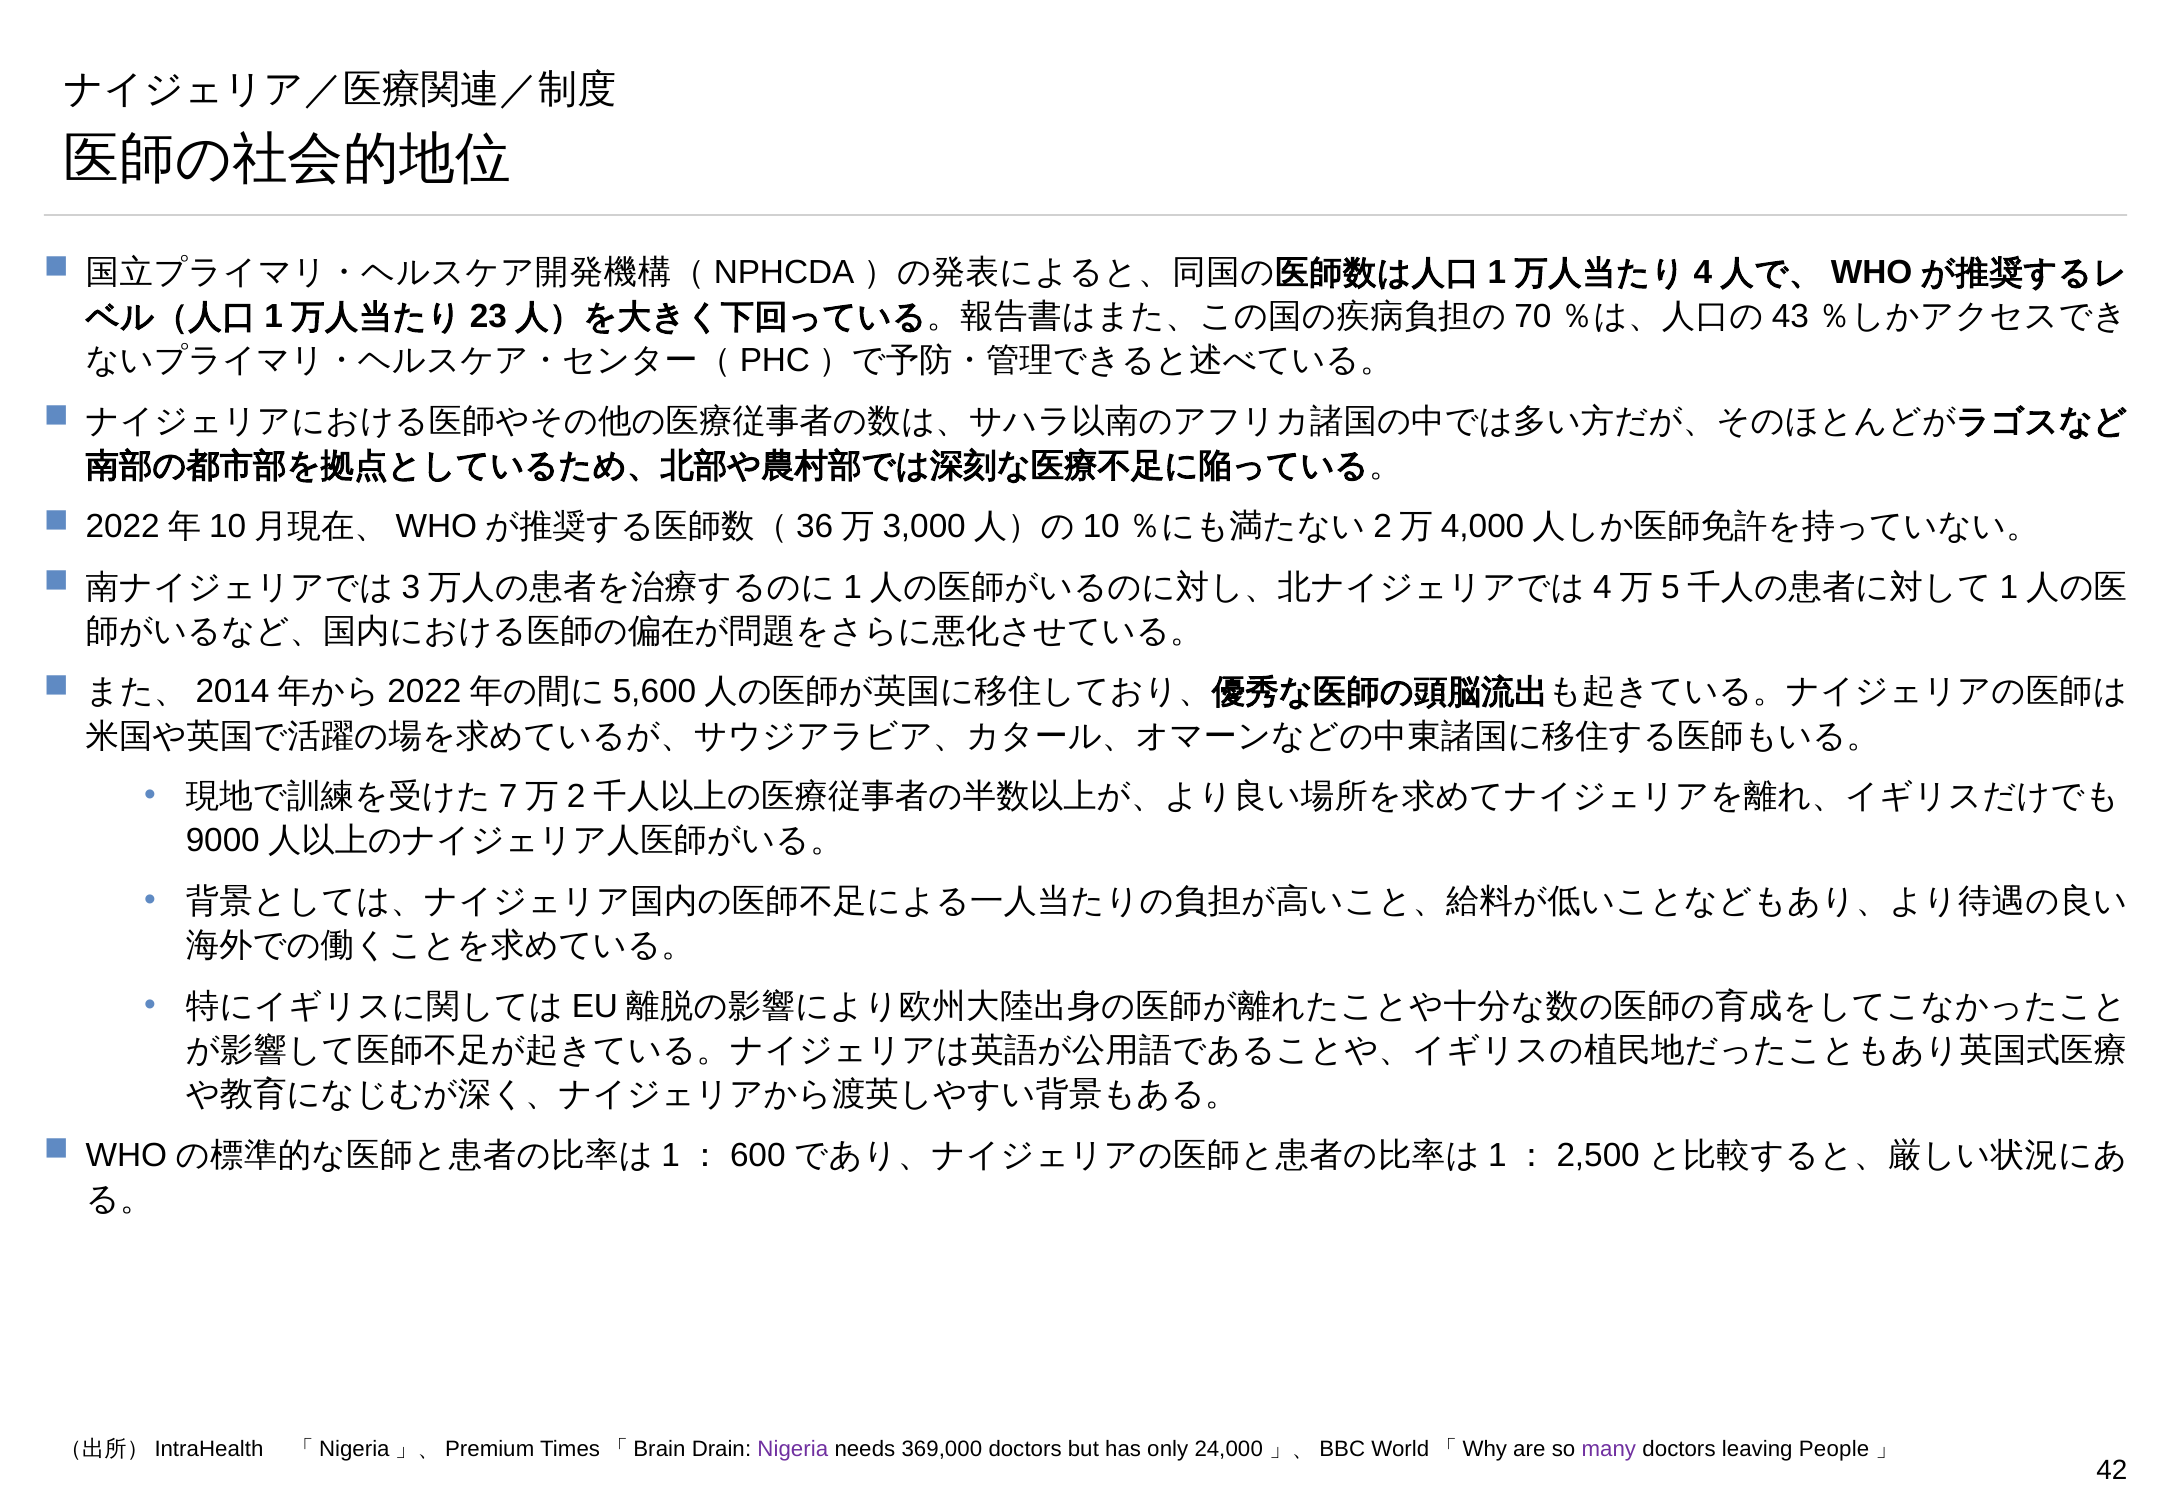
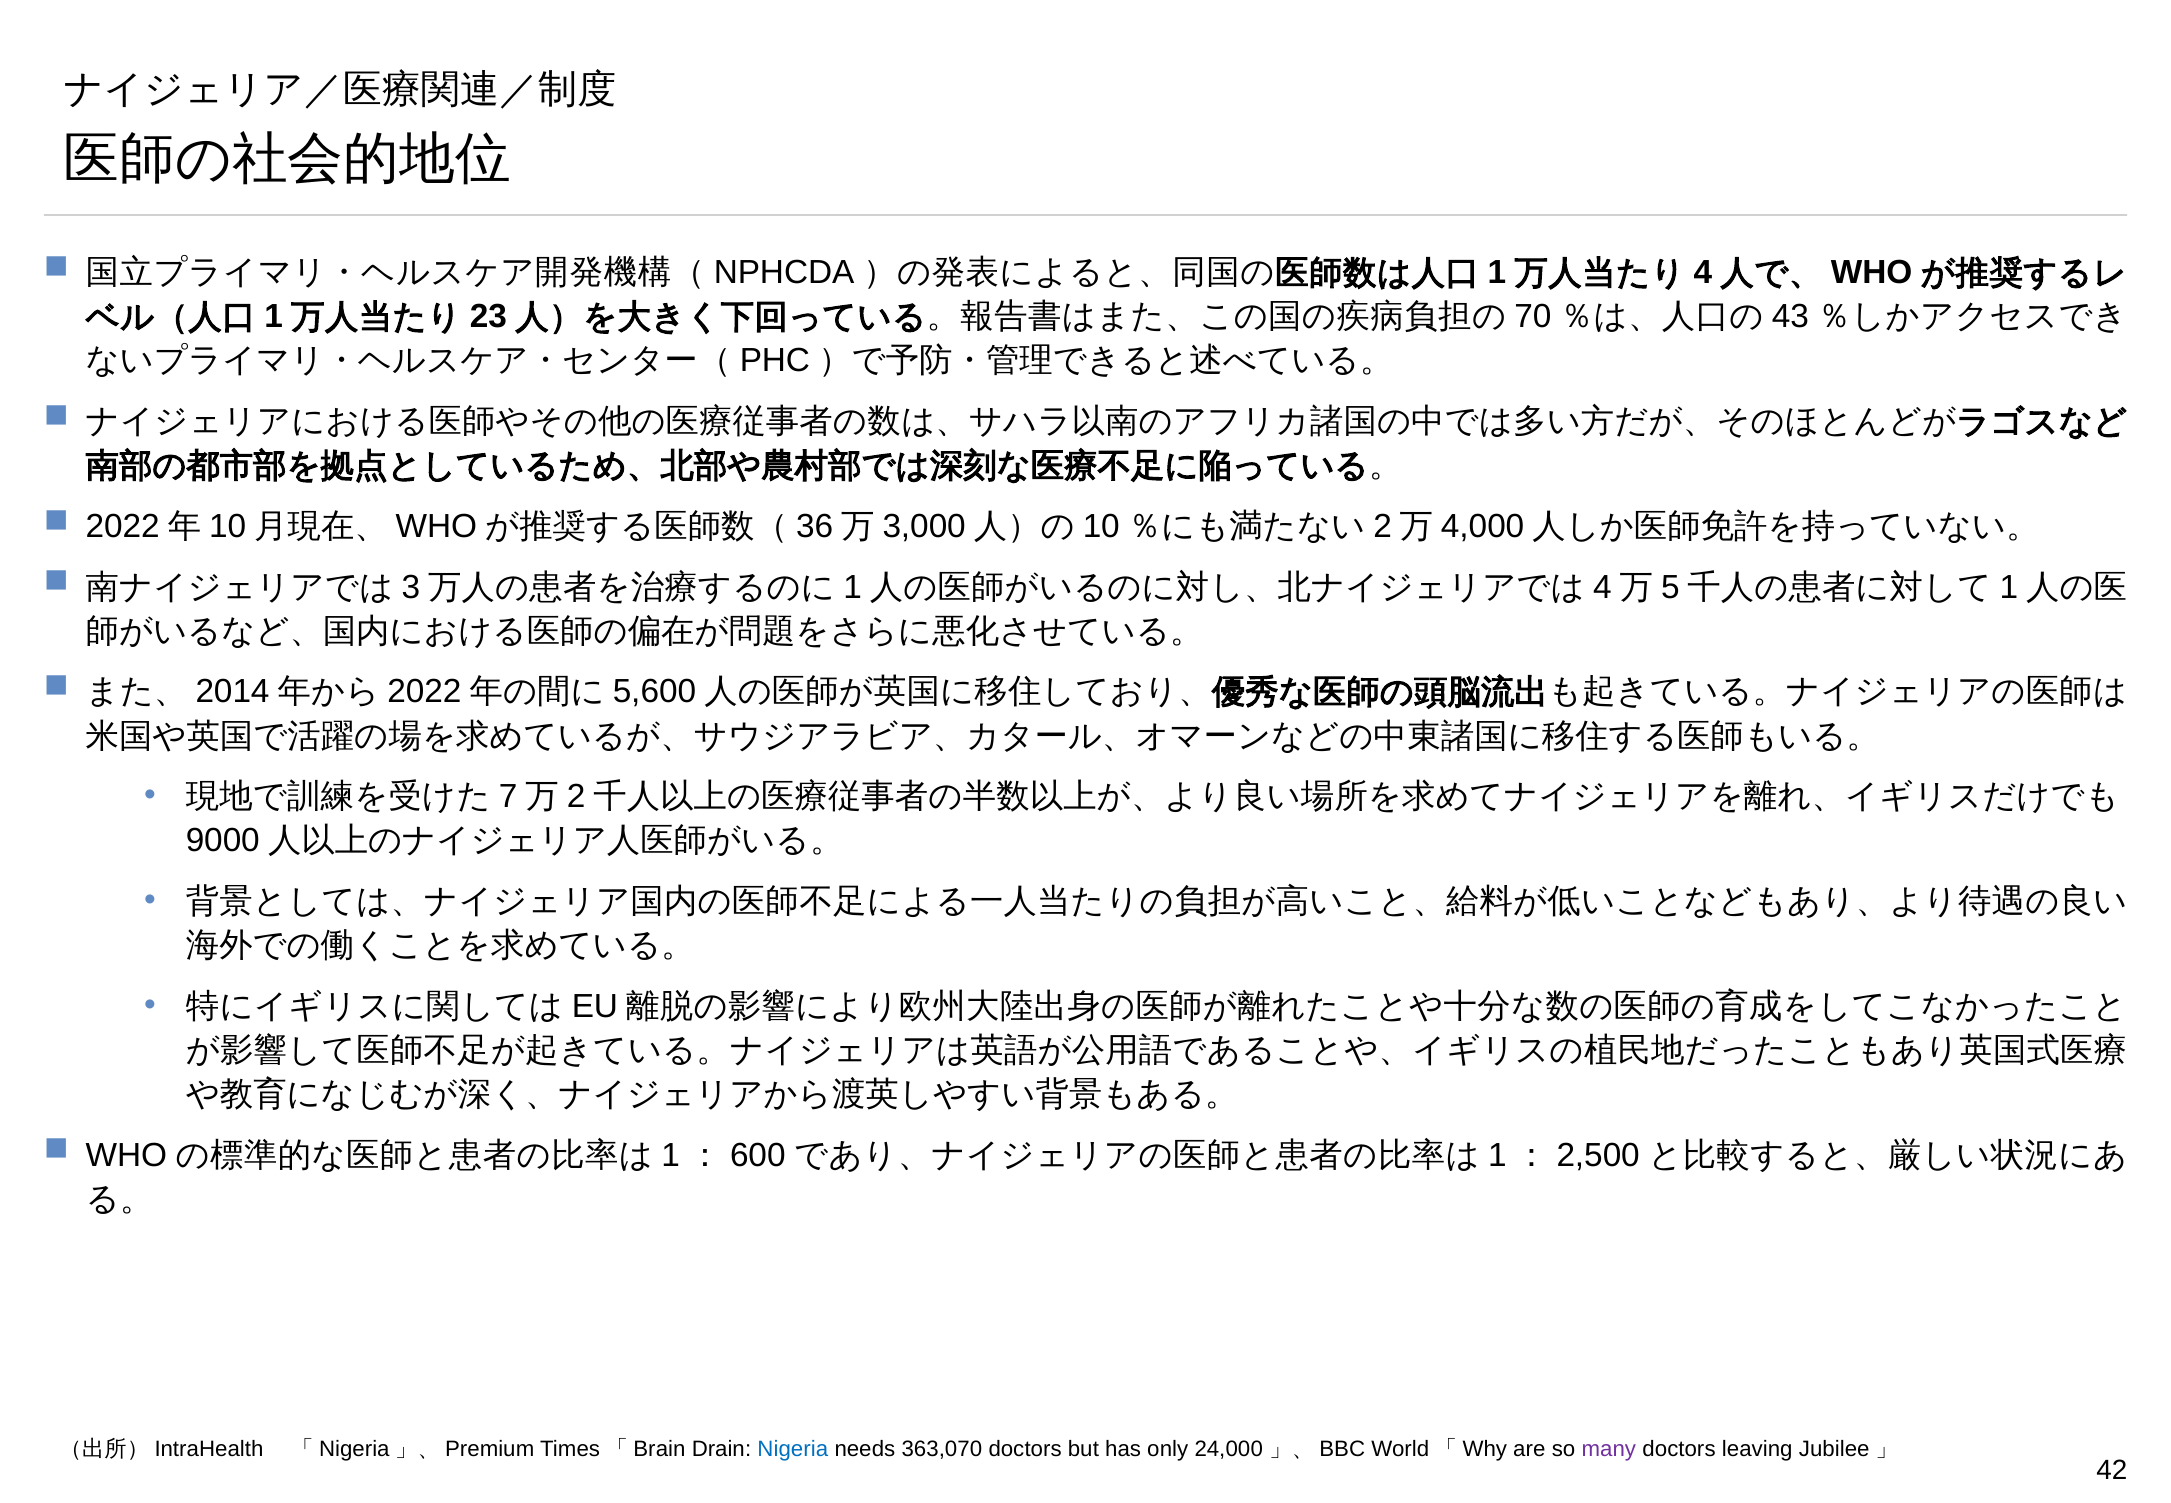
Nigeria colour: purple -> blue
369,000: 369,000 -> 363,070
People: People -> Jubilee
